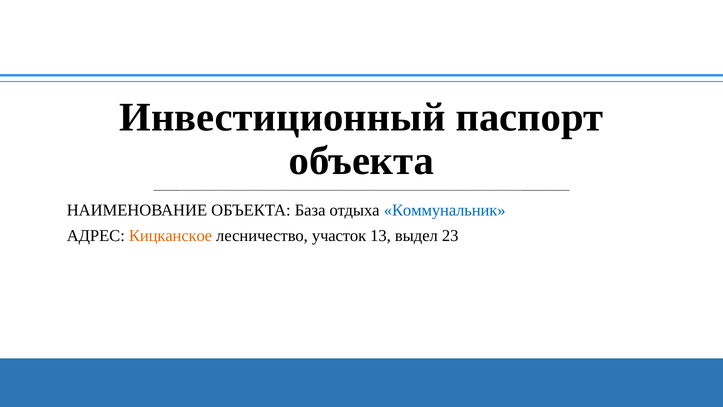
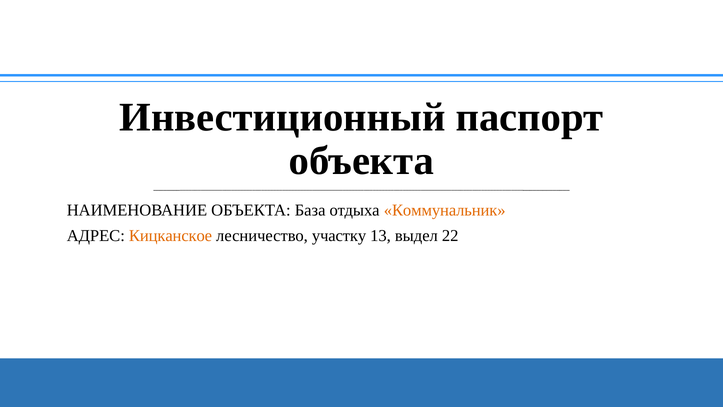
Коммунальник colour: blue -> orange
участок: участок -> участку
23: 23 -> 22
